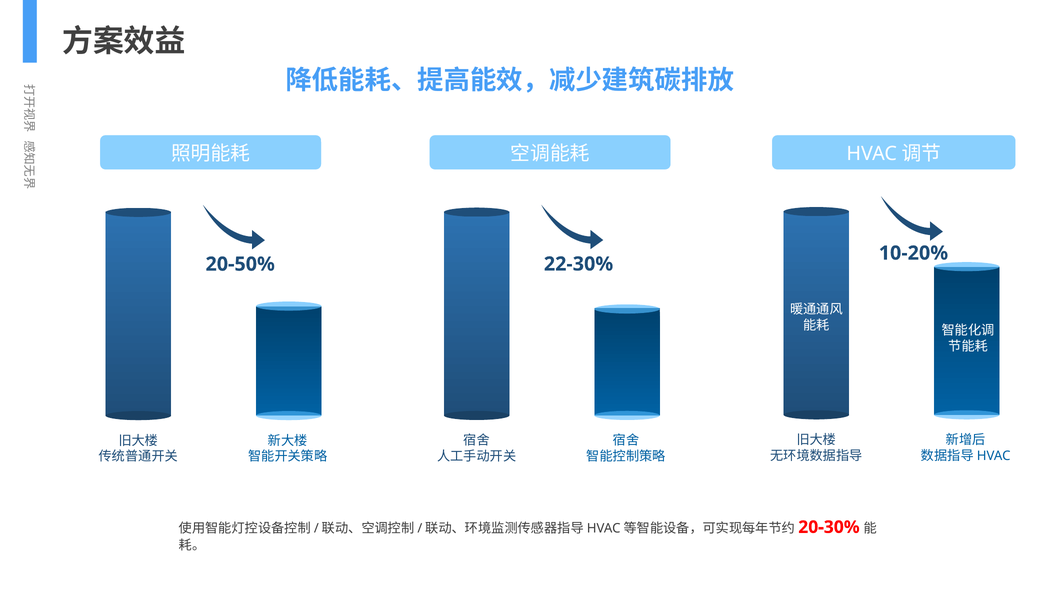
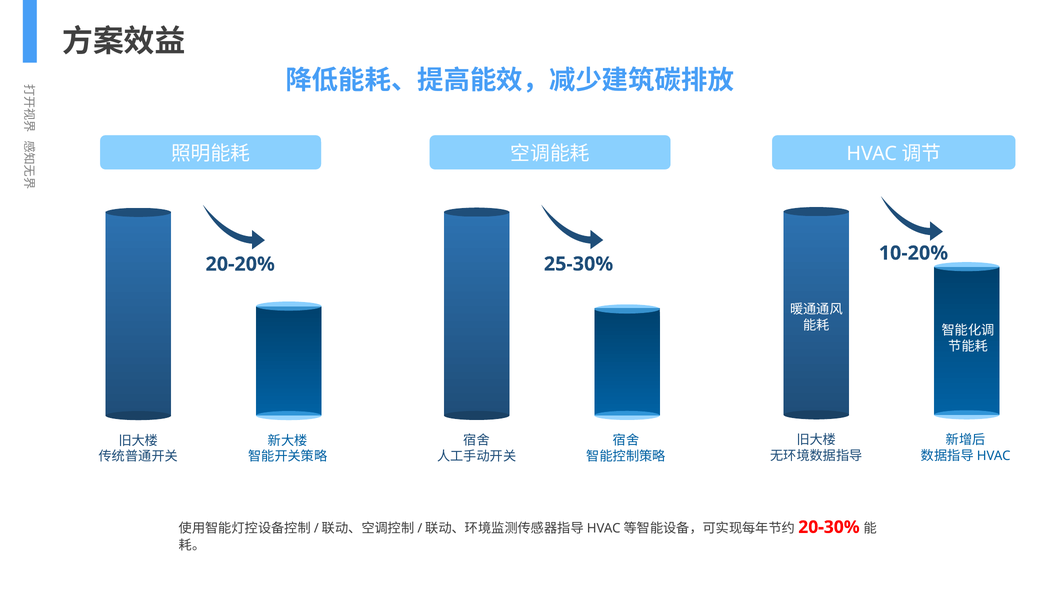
22-30%: 22-30% -> 25-30%
20-50%: 20-50% -> 20-20%
